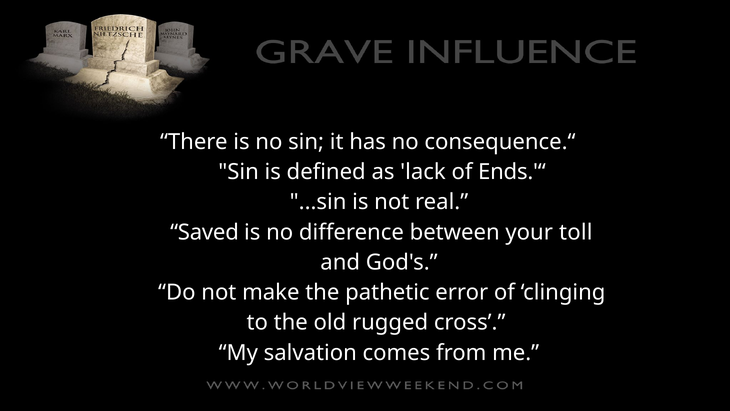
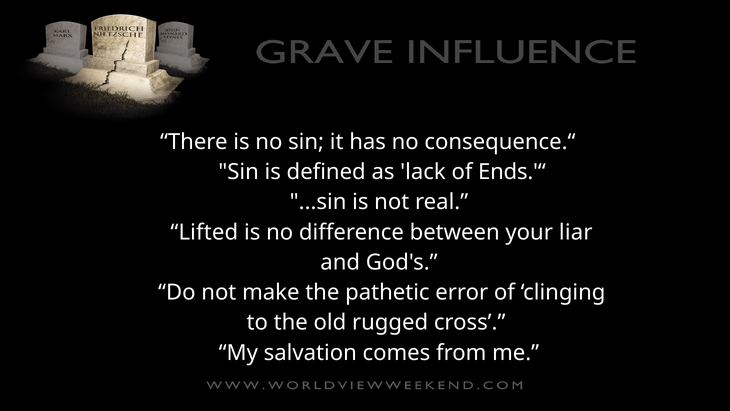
Saved: Saved -> Lifted
toll: toll -> liar
